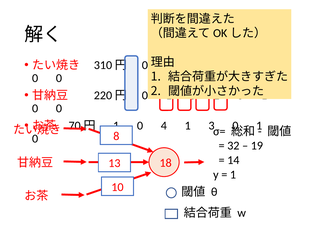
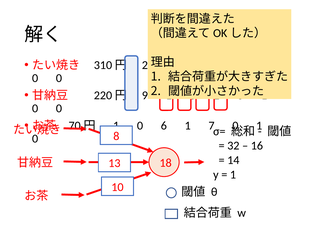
0 at (145, 65): 0 -> 2
0 at (145, 95): 0 -> 9
4: 4 -> 6
3: 3 -> 7
19: 19 -> 16
